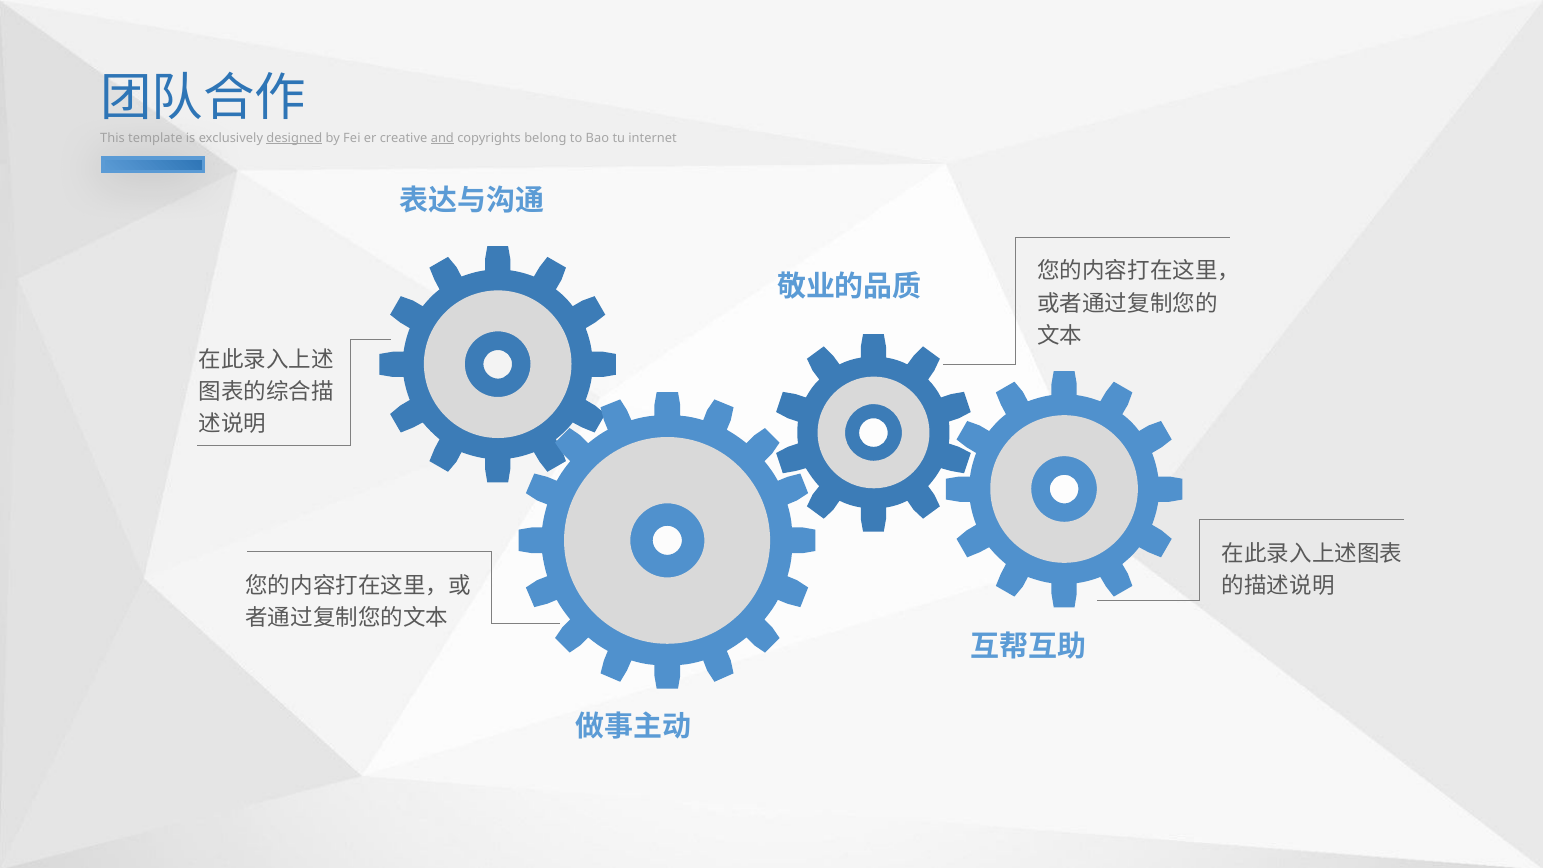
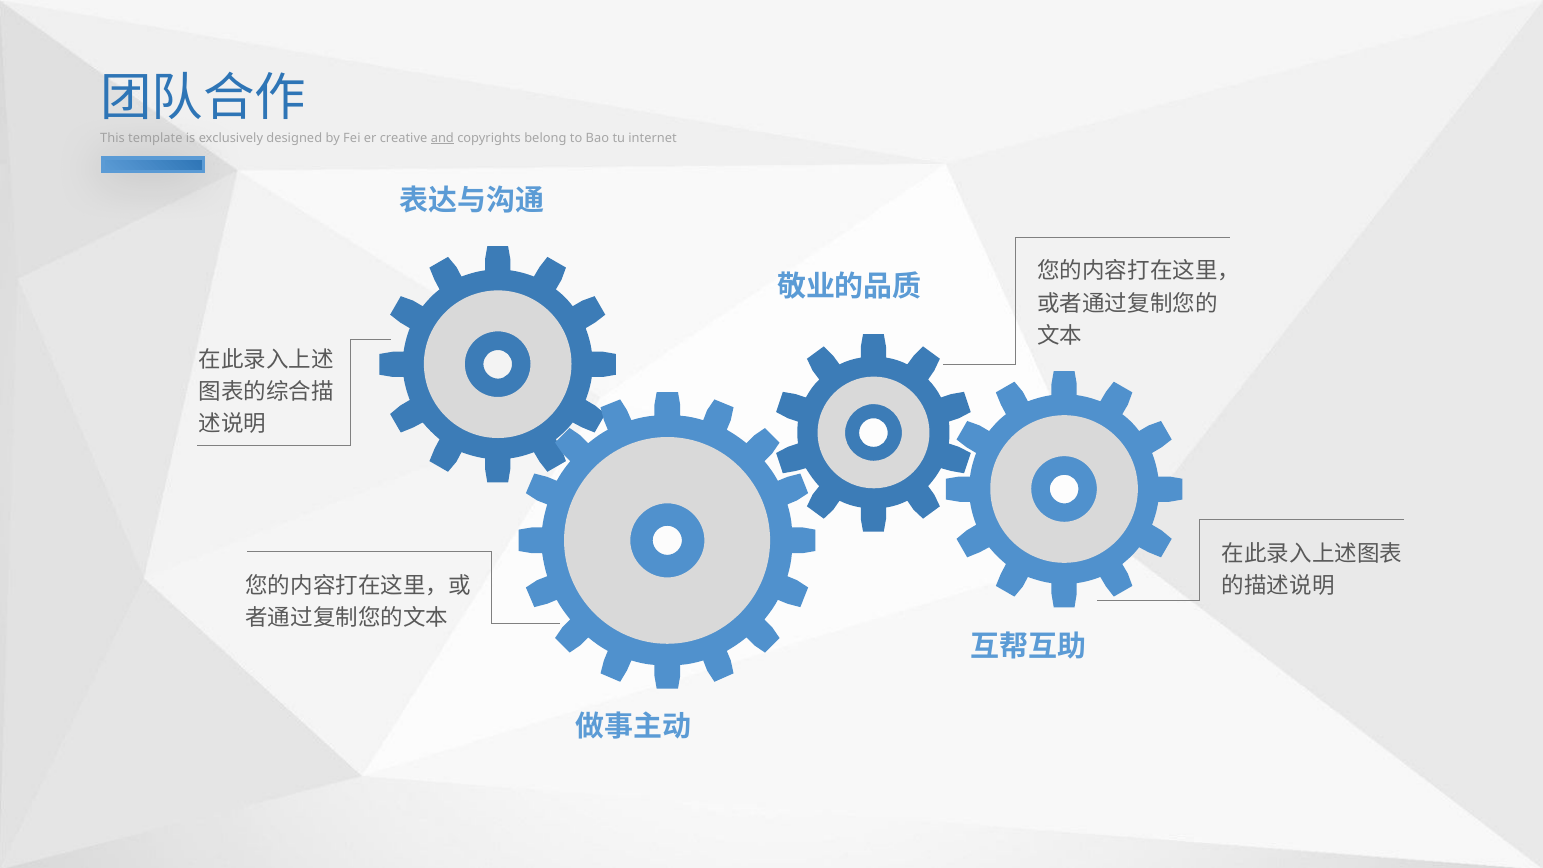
designed underline: present -> none
